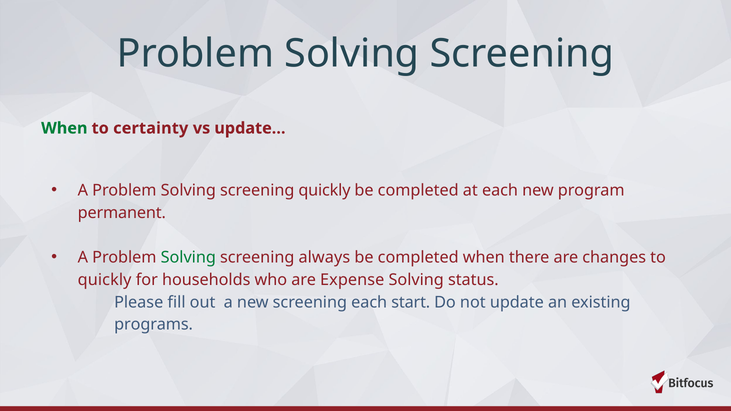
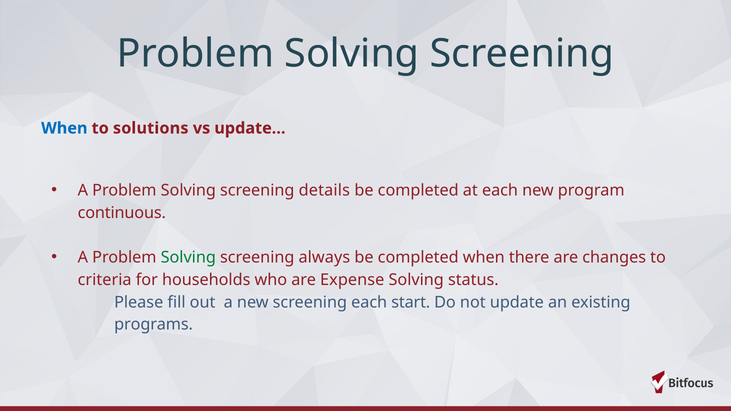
When at (64, 128) colour: green -> blue
certainty: certainty -> solutions
screening quickly: quickly -> details
permanent: permanent -> continuous
quickly at (105, 280): quickly -> criteria
